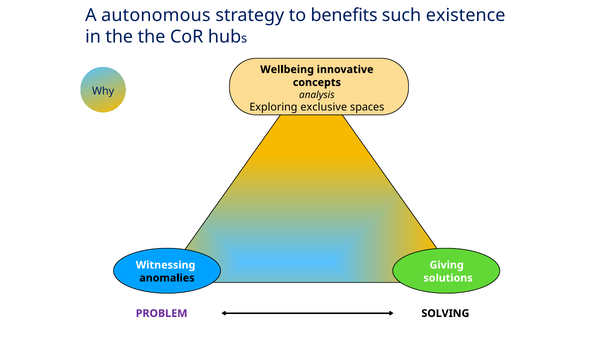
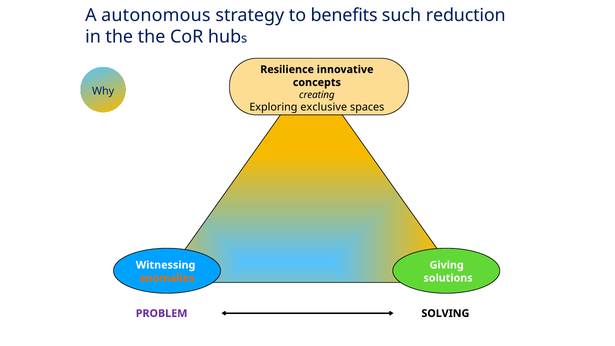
existence: existence -> reduction
Wellbeing: Wellbeing -> Resilience
analysis: analysis -> creating
anomalies colour: black -> orange
